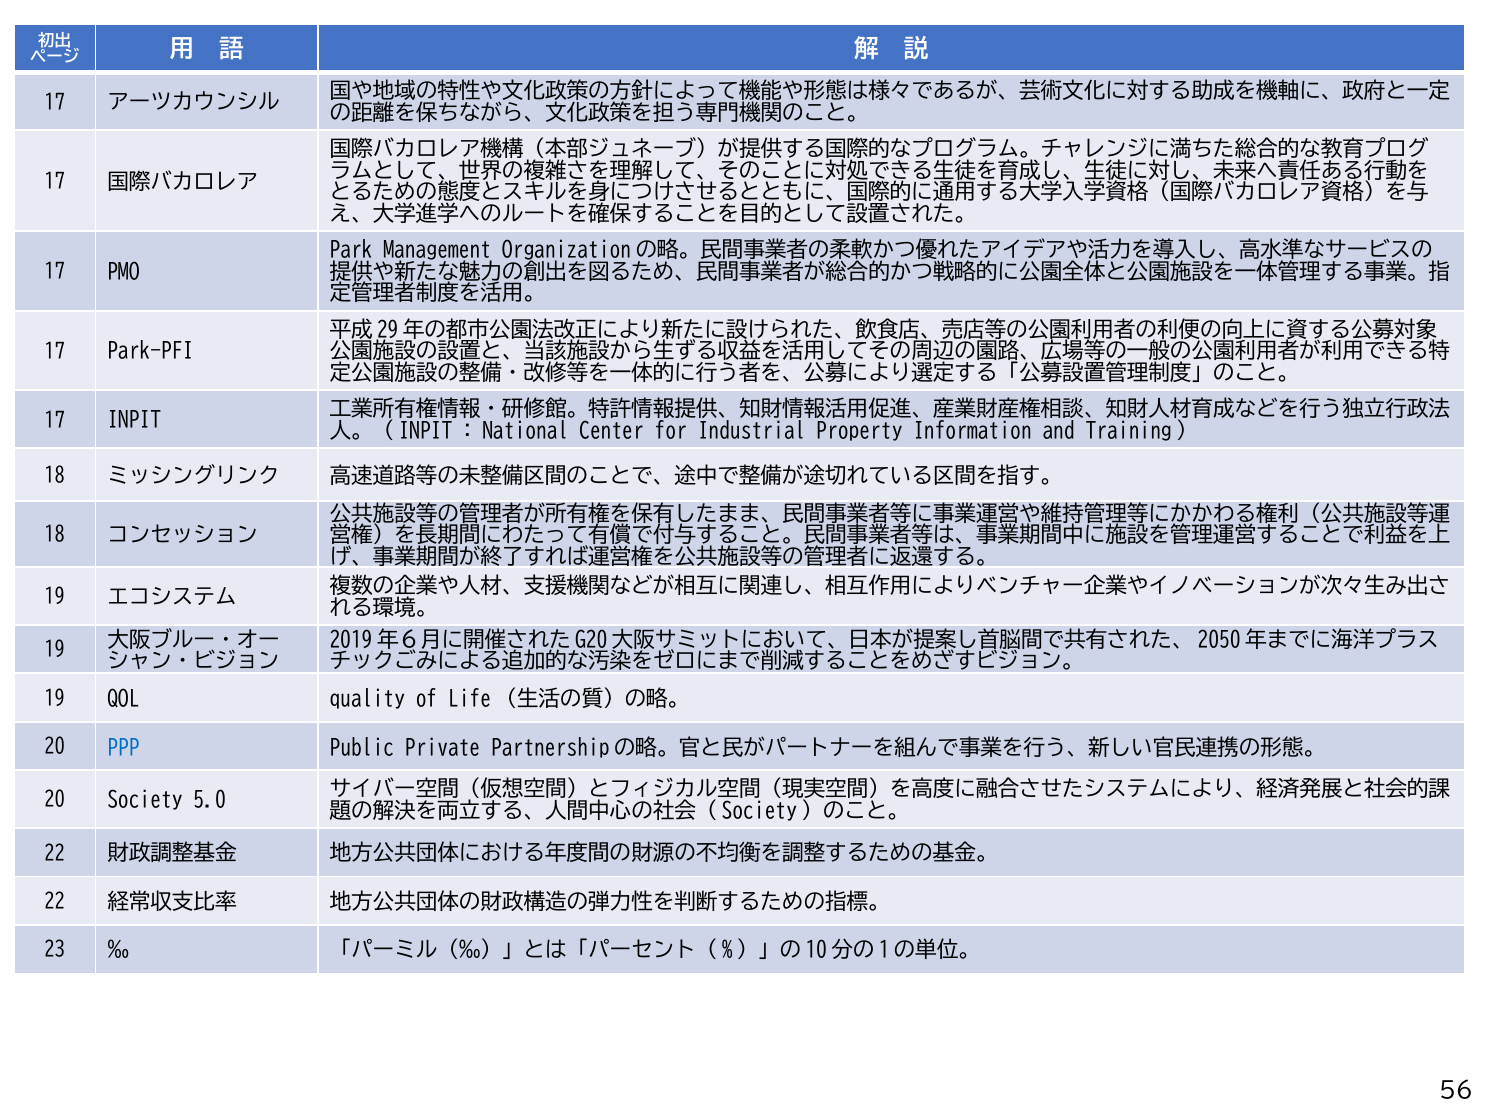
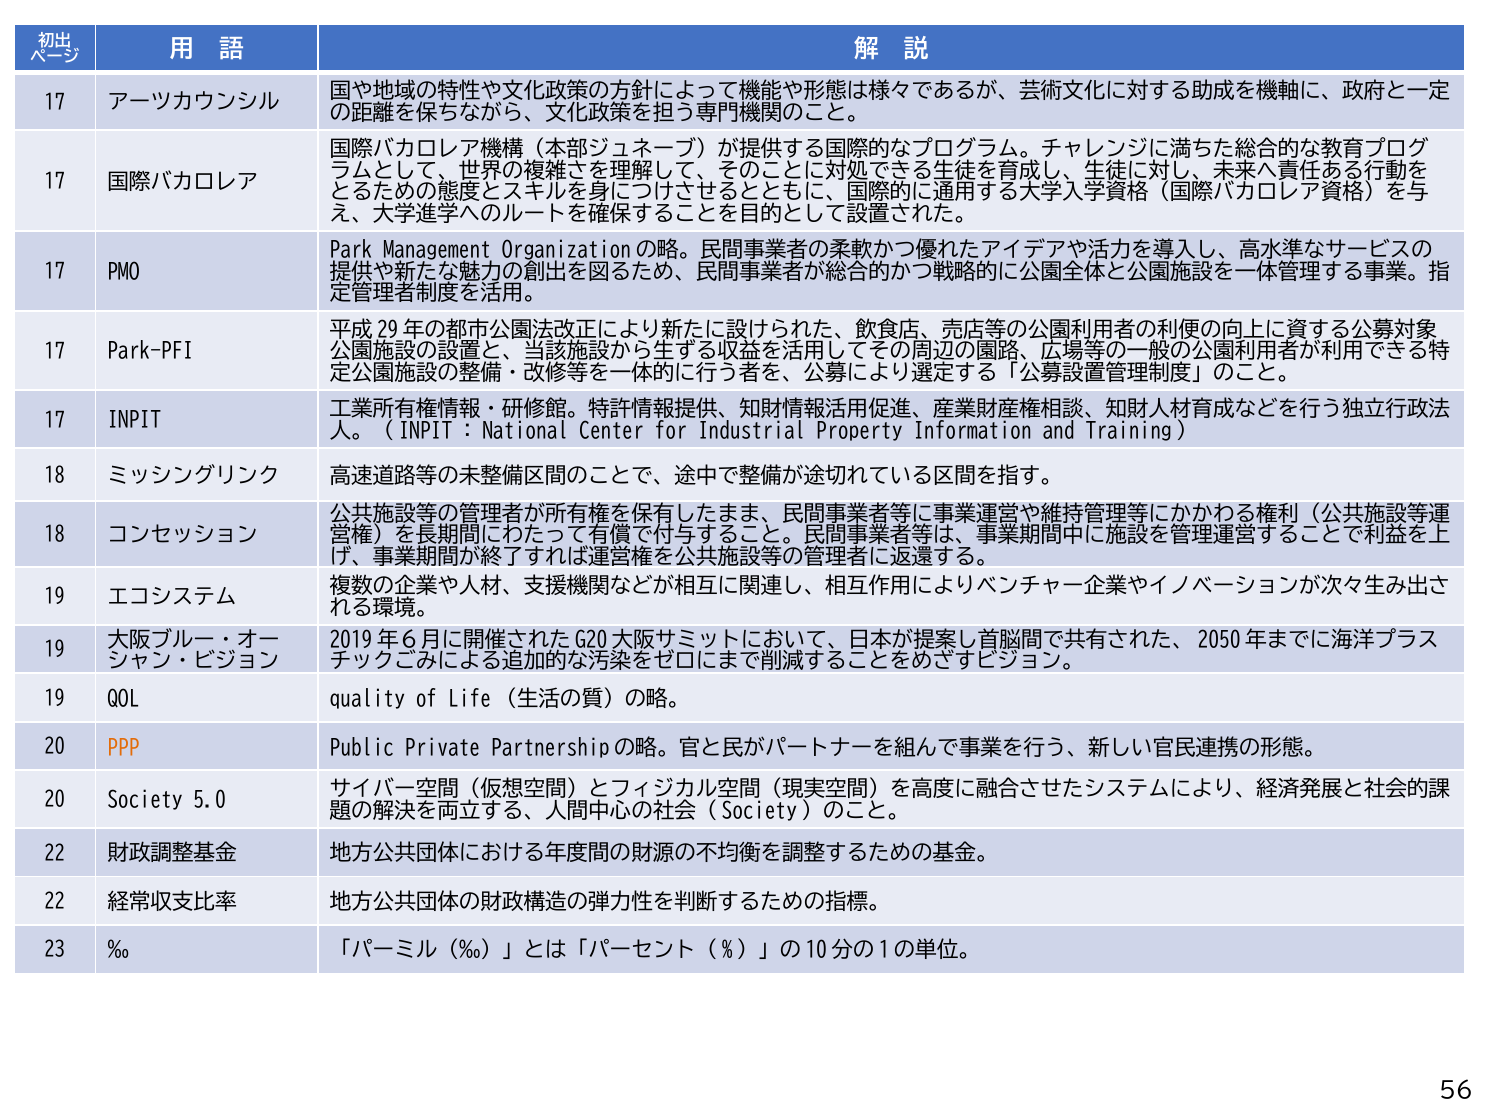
PPP colour: blue -> orange
